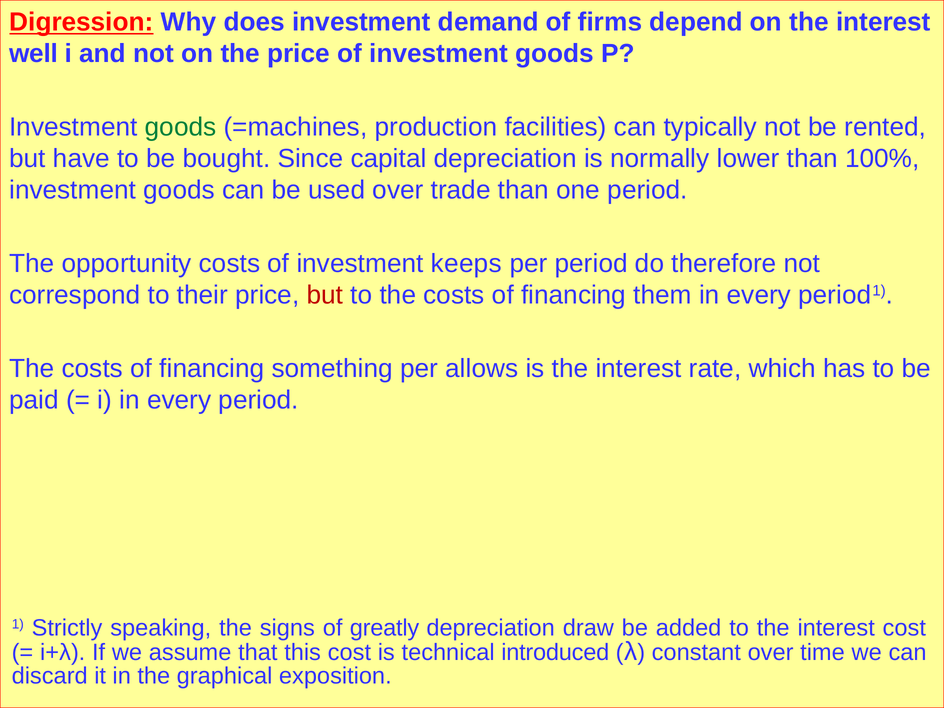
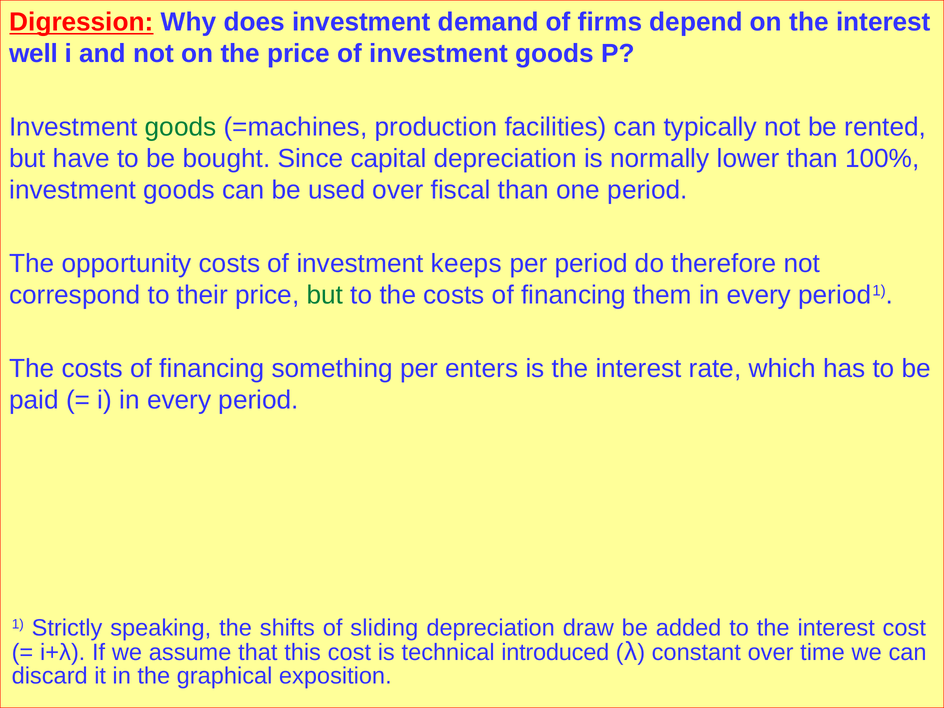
trade: trade -> fiscal
but at (325, 295) colour: red -> green
allows: allows -> enters
signs: signs -> shifts
greatly: greatly -> sliding
